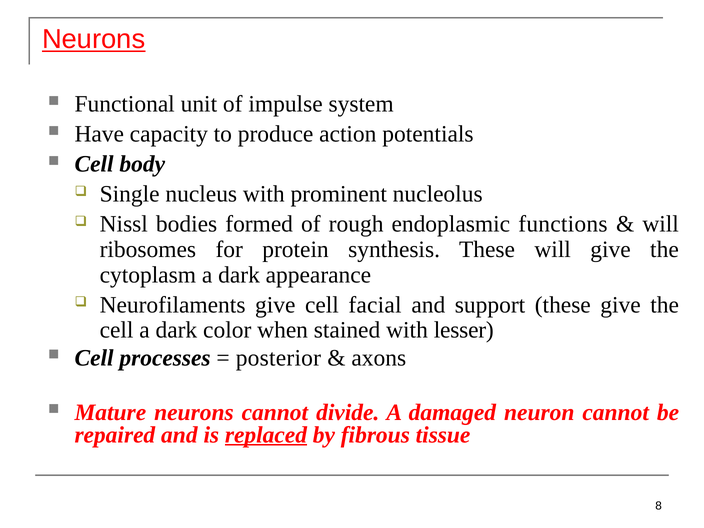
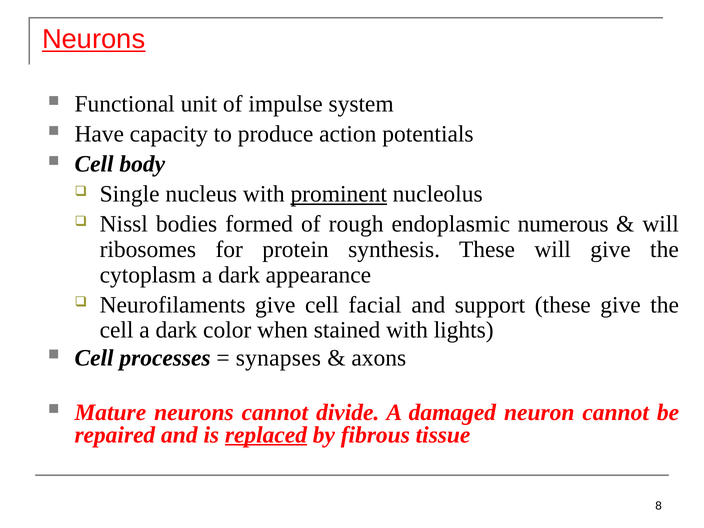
prominent underline: none -> present
functions: functions -> numerous
lesser: lesser -> lights
posterior: posterior -> synapses
